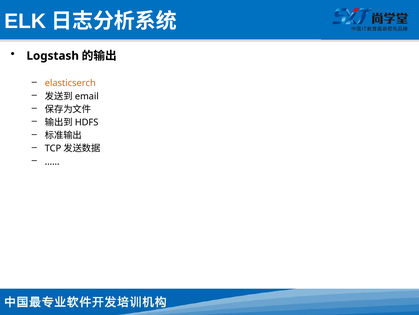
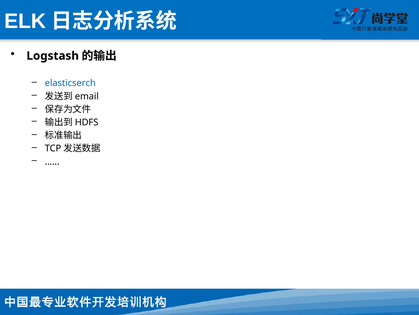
elasticserch colour: orange -> blue
